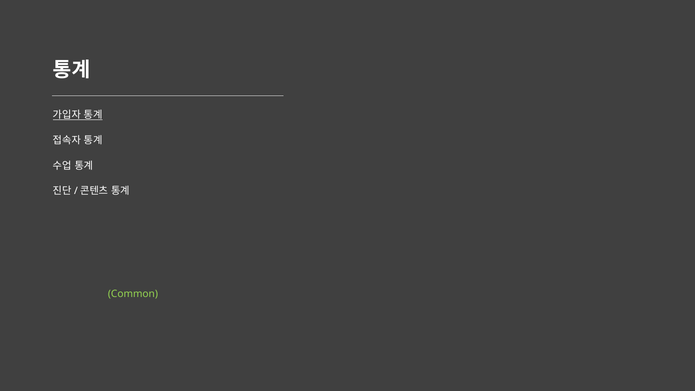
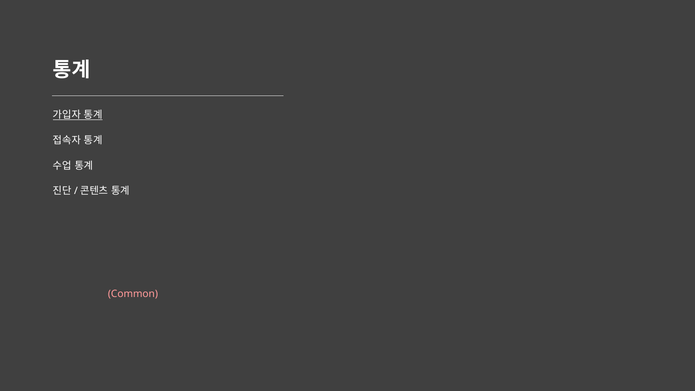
Common colour: light green -> pink
